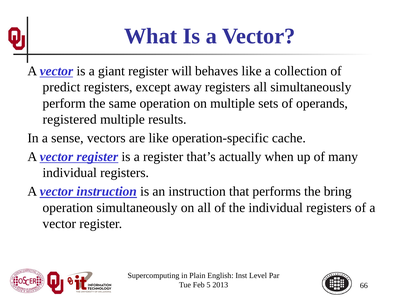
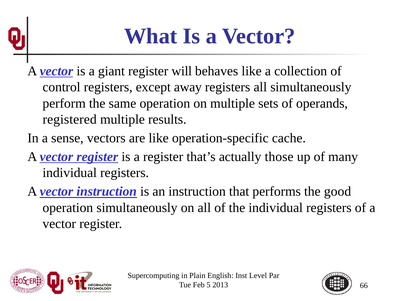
predict: predict -> control
when: when -> those
bring: bring -> good
